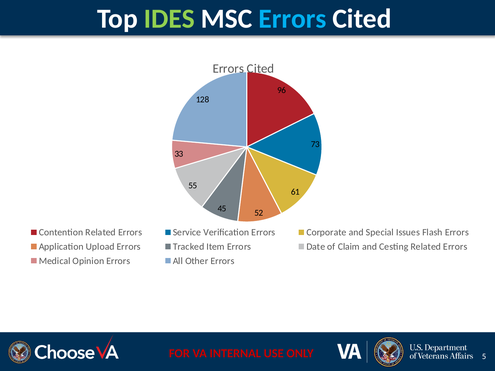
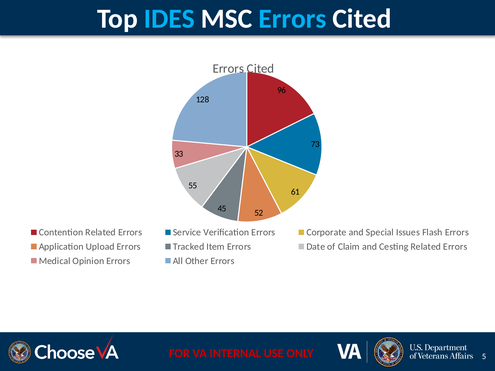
IDES colour: light green -> light blue
